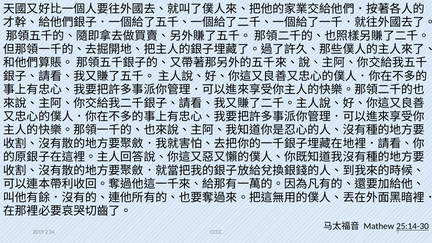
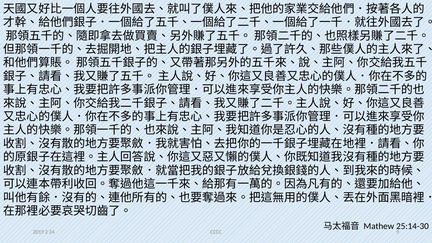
25:14-30 underline: present -> none
